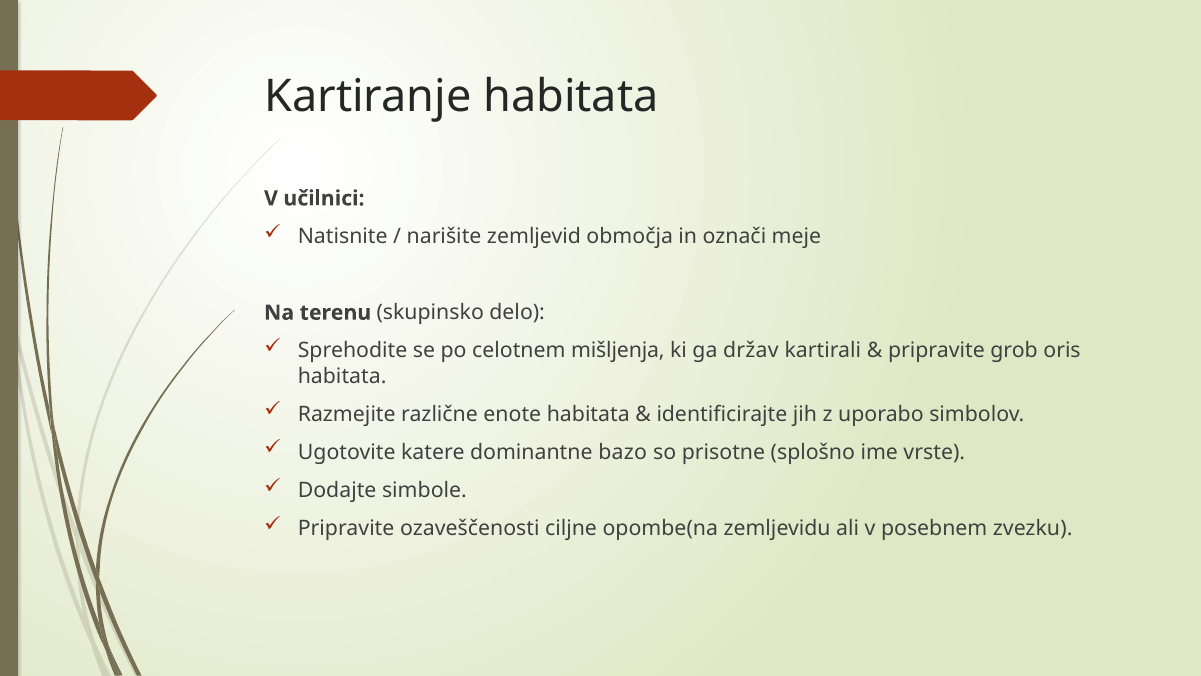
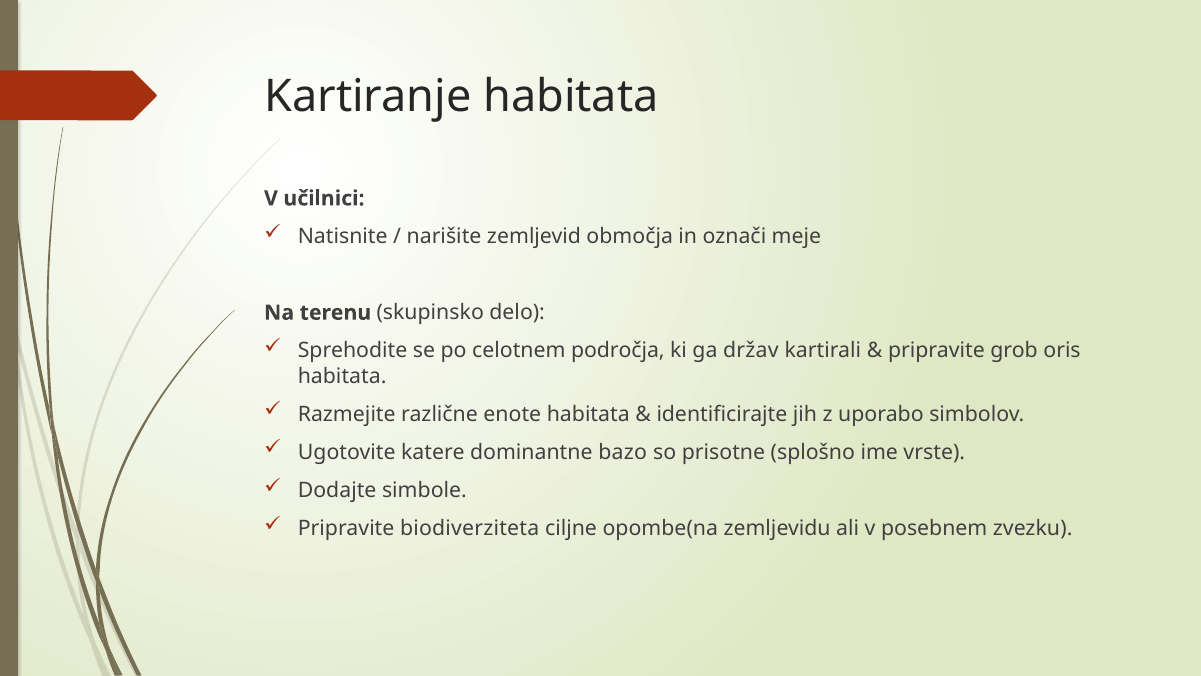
mišljenja: mišljenja -> področja
ozaveščenosti: ozaveščenosti -> biodiverziteta
